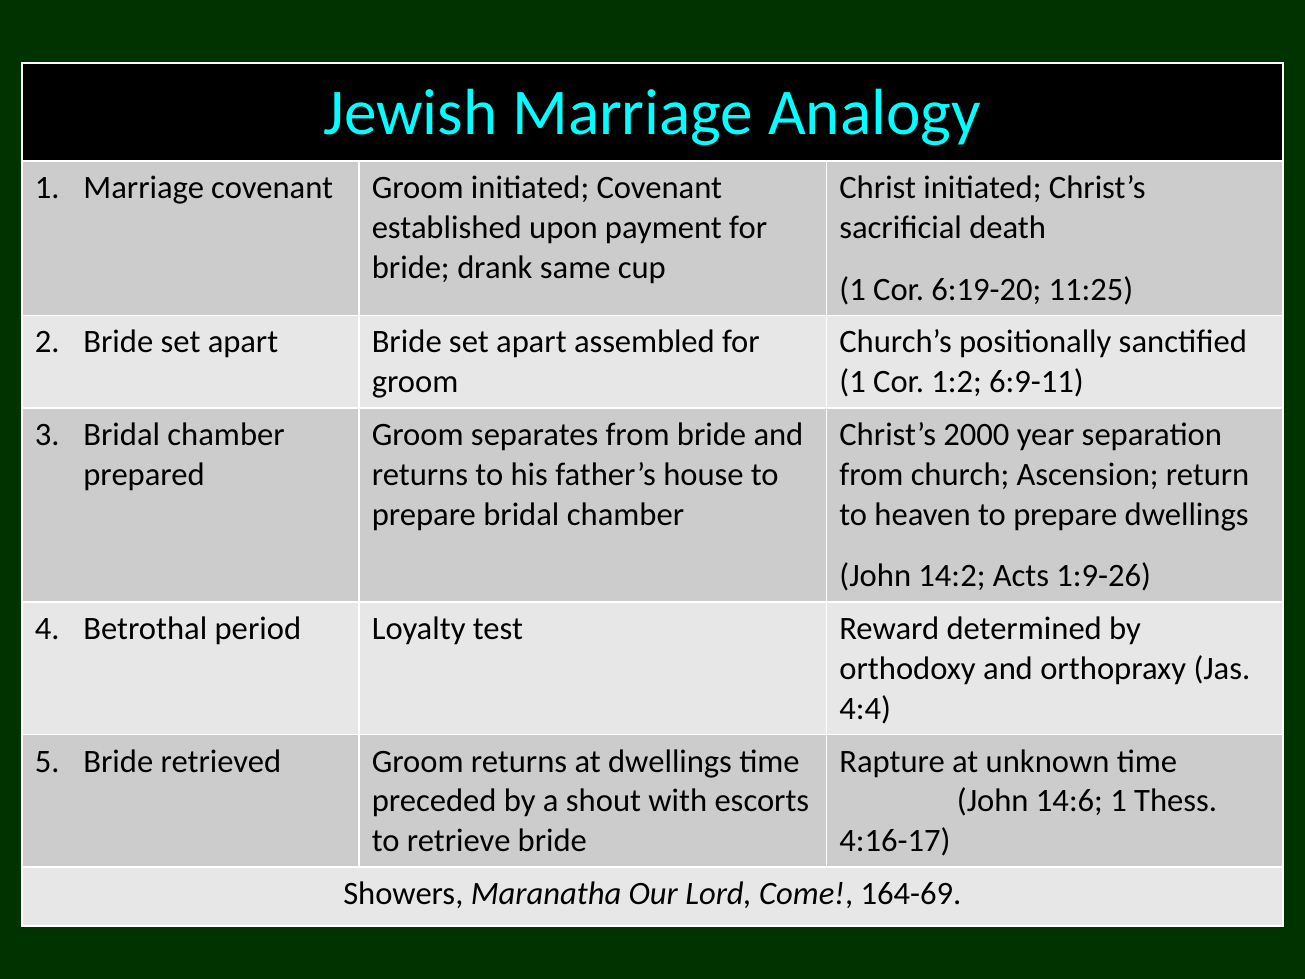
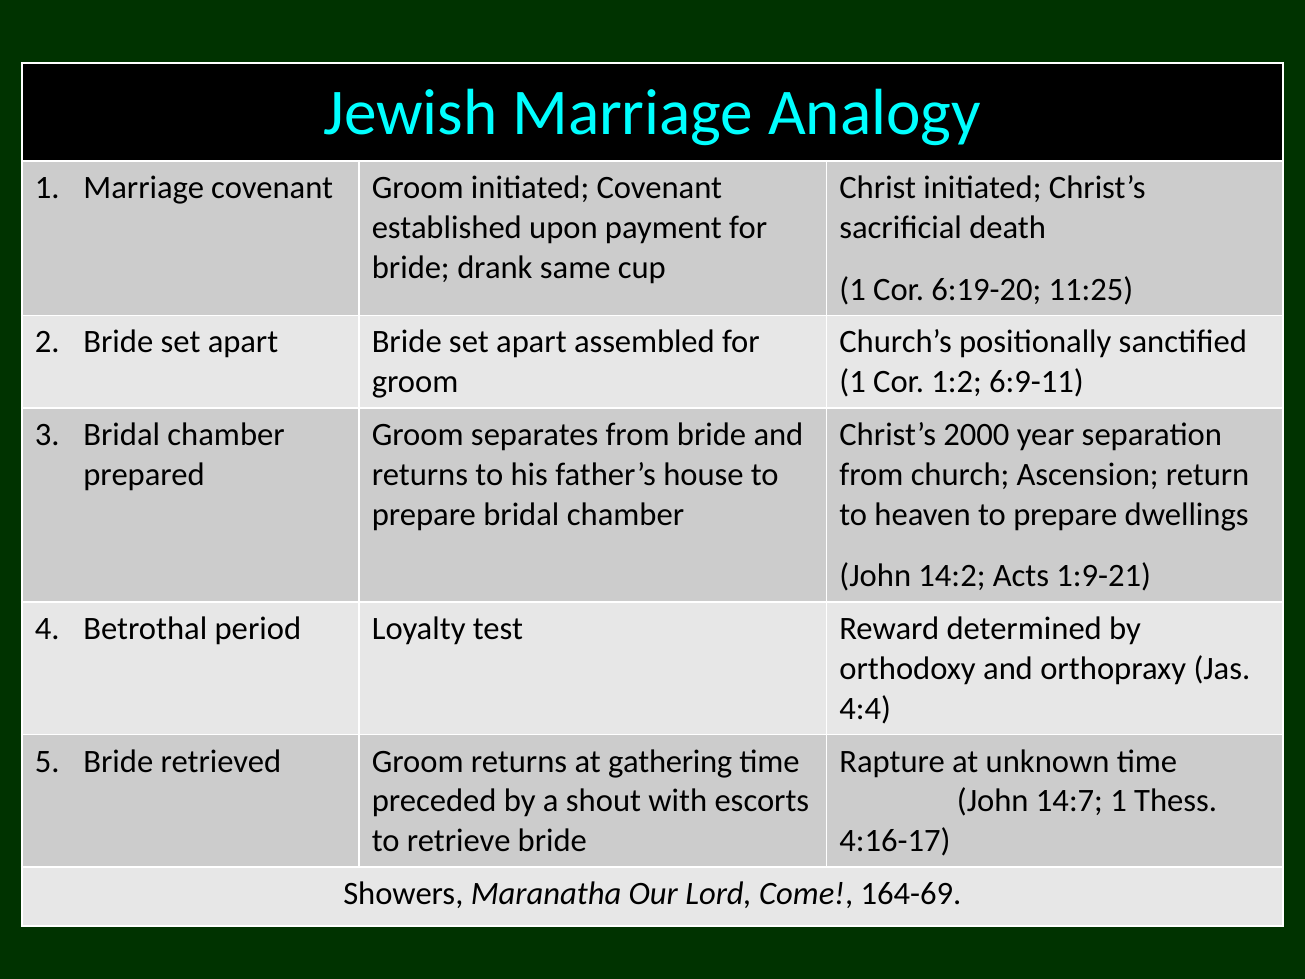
1:9-26: 1:9-26 -> 1:9-21
at dwellings: dwellings -> gathering
14:6: 14:6 -> 14:7
